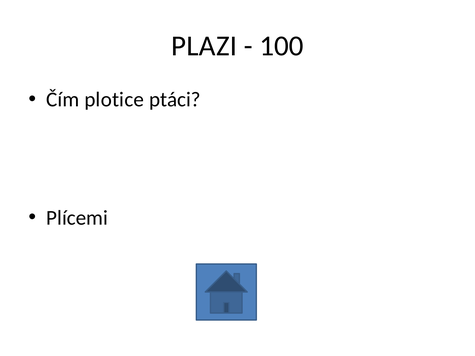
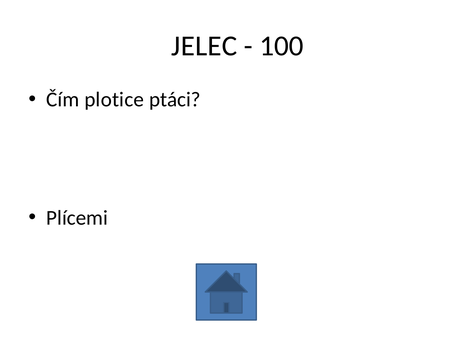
PLAZI: PLAZI -> JELEC
